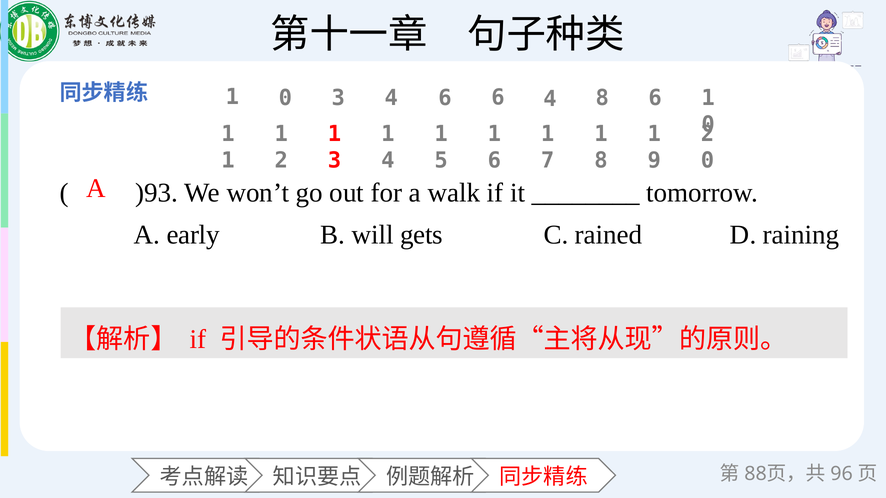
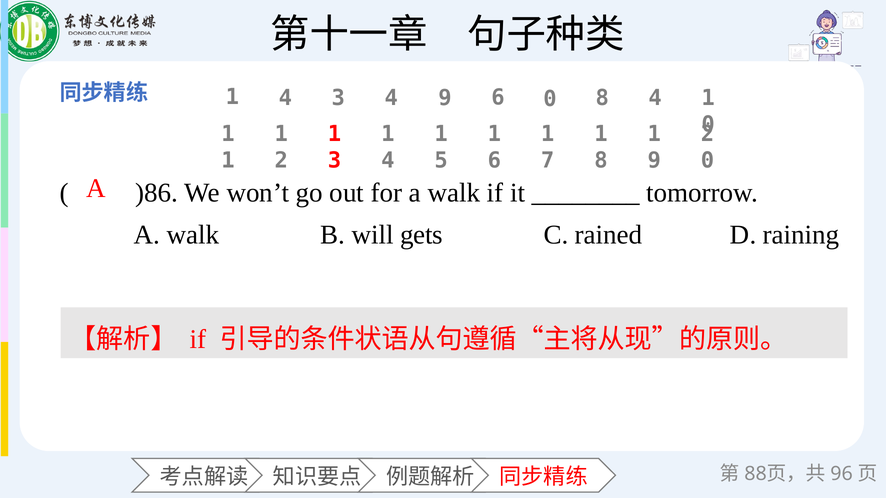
0 at (285, 98): 0 -> 4
4 6: 6 -> 9
6 4: 4 -> 0
8 6: 6 -> 4
)93: )93 -> )86
early at (193, 235): early -> walk
